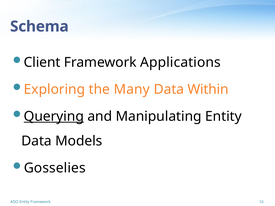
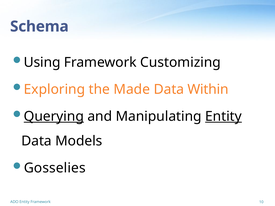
Client: Client -> Using
Applications: Applications -> Customizing
Many: Many -> Made
Entity at (223, 116) underline: none -> present
